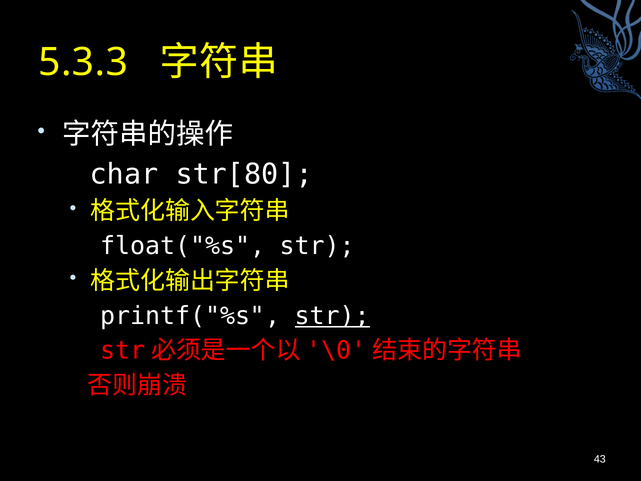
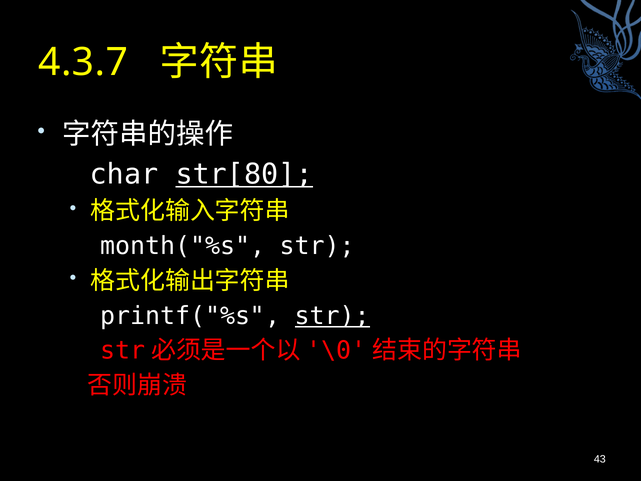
5.3.3: 5.3.3 -> 4.3.7
str[80 underline: none -> present
float("%s: float("%s -> month("%s
